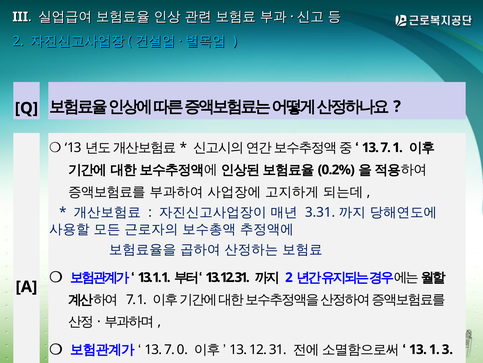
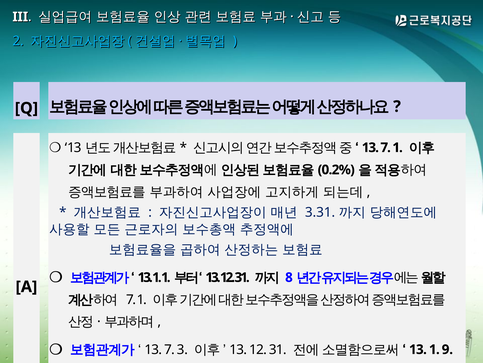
2 at (289, 277): 2 -> 8
0: 0 -> 3
3: 3 -> 9
